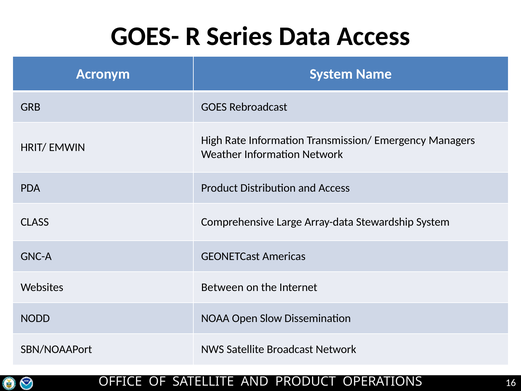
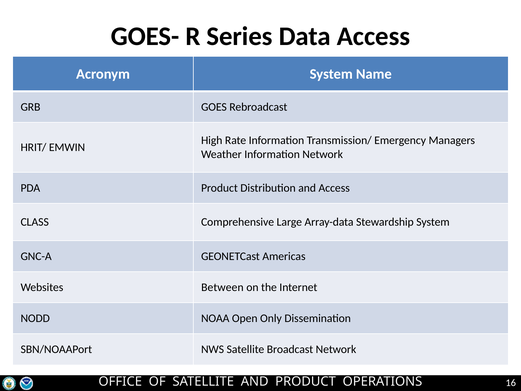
Slow: Slow -> Only
